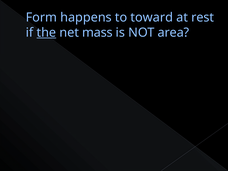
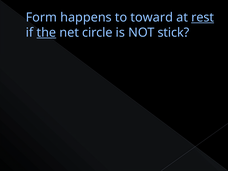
rest underline: none -> present
mass: mass -> circle
area: area -> stick
